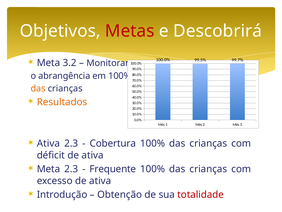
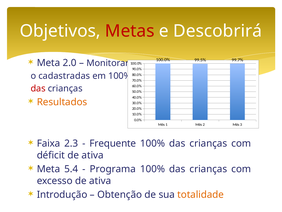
3.2: 3.2 -> 2.0
abrangência: abrangência -> cadastradas
das at (38, 88) colour: orange -> red
Ativa at (48, 143): Ativa -> Faixa
Cobertura: Cobertura -> Frequente
Meta 2.3: 2.3 -> 5.4
Frequente: Frequente -> Programa
totalidade colour: red -> orange
